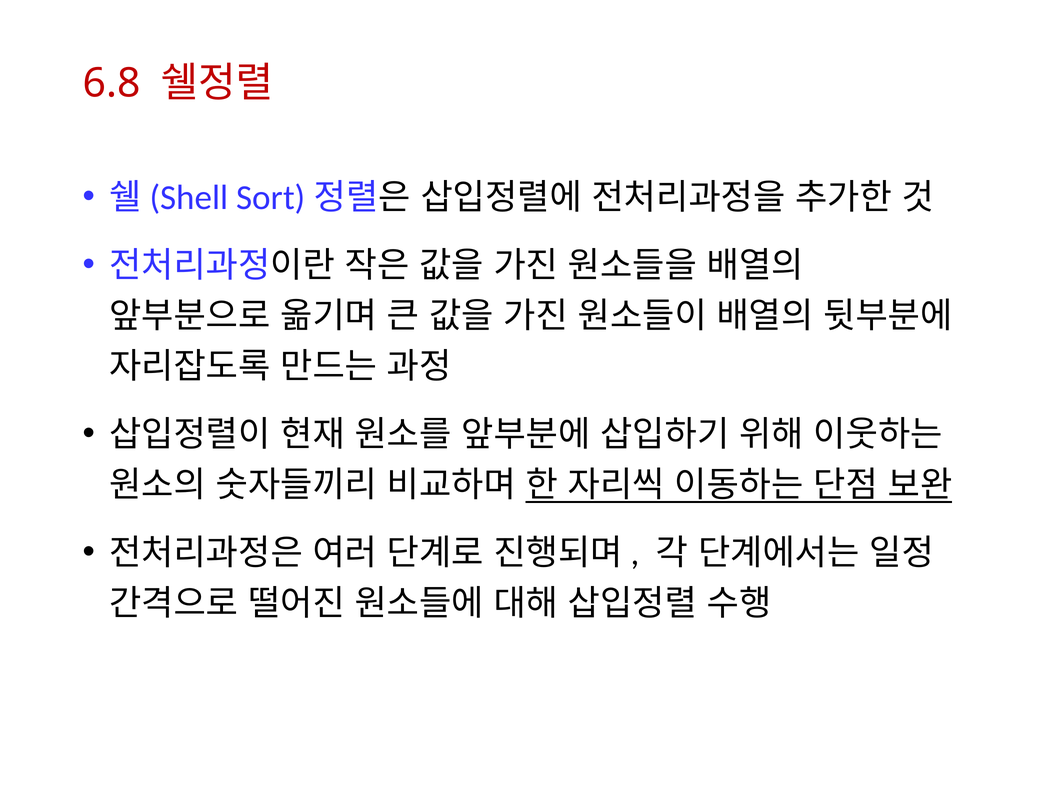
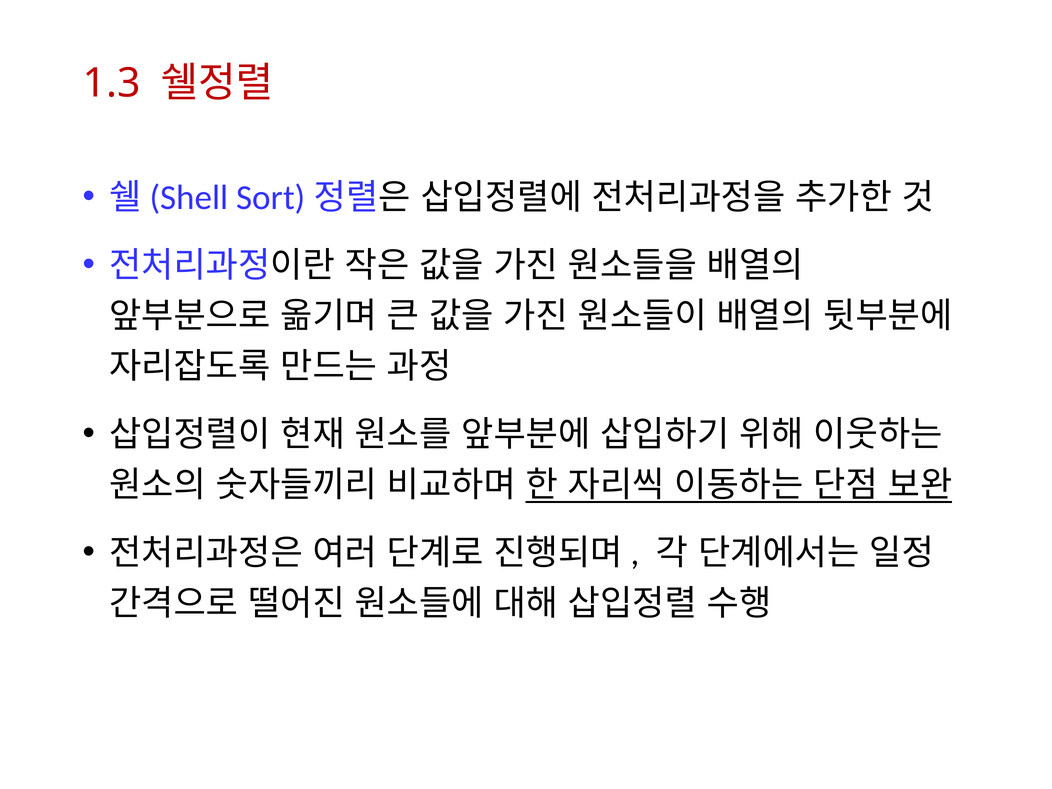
6.8: 6.8 -> 1.3
